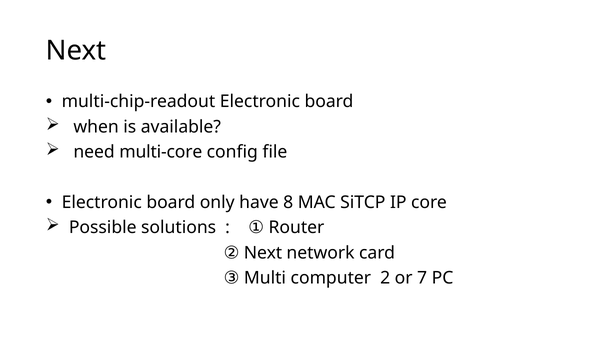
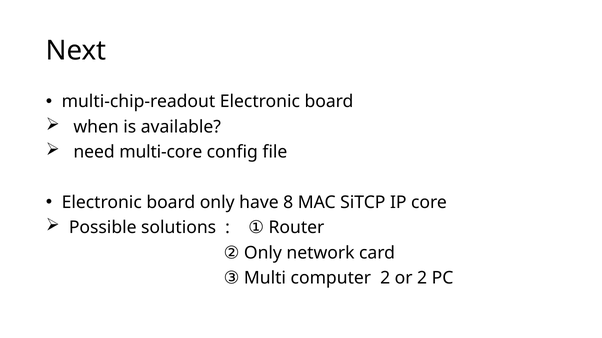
② Next: Next -> Only
or 7: 7 -> 2
